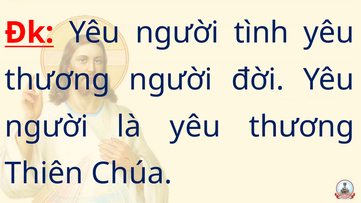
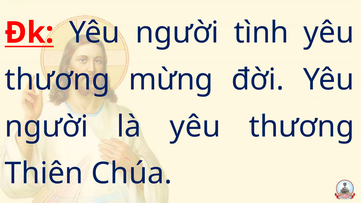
thương người: người -> mừng
